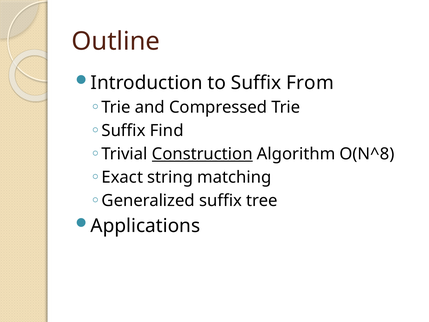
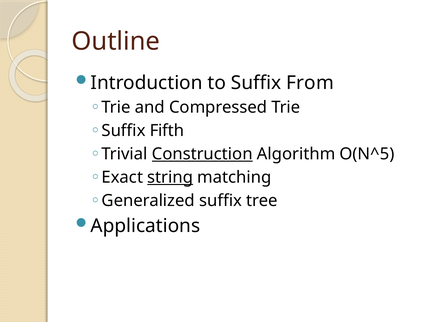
Find: Find -> Fifth
O(N^8: O(N^8 -> O(N^5
string underline: none -> present
